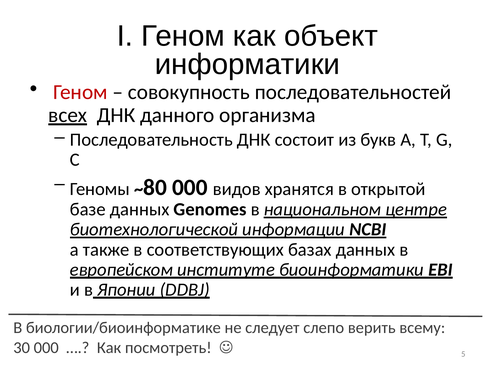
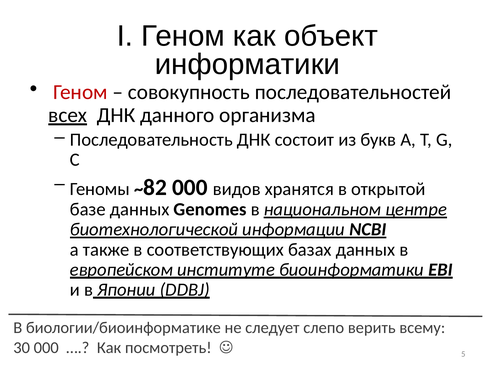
80: 80 -> 82
